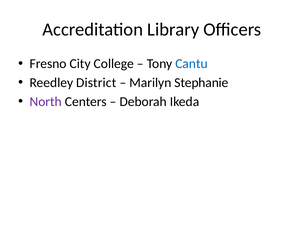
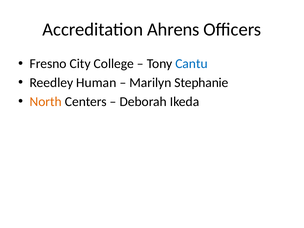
Library: Library -> Ahrens
District: District -> Human
North colour: purple -> orange
